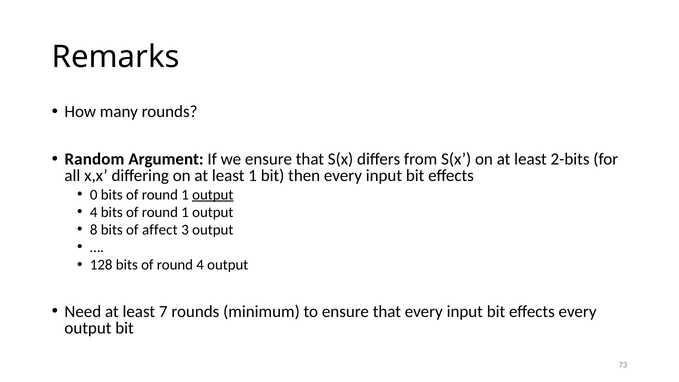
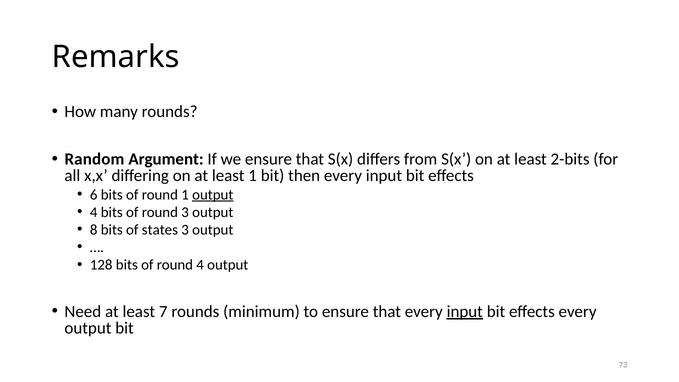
0: 0 -> 6
1 at (185, 212): 1 -> 3
affect: affect -> states
input at (465, 311) underline: none -> present
